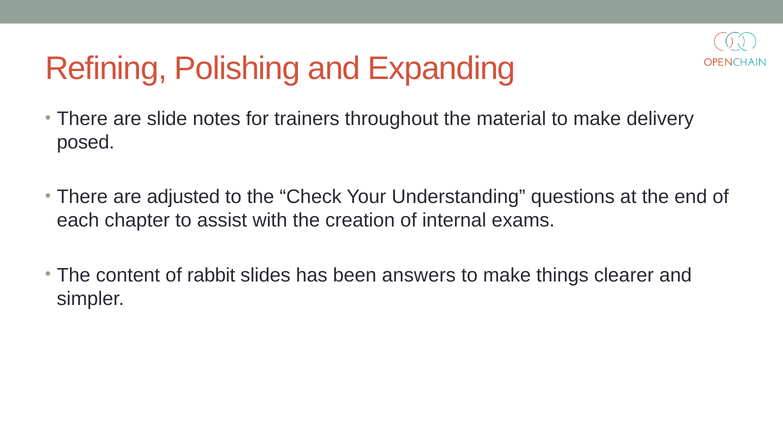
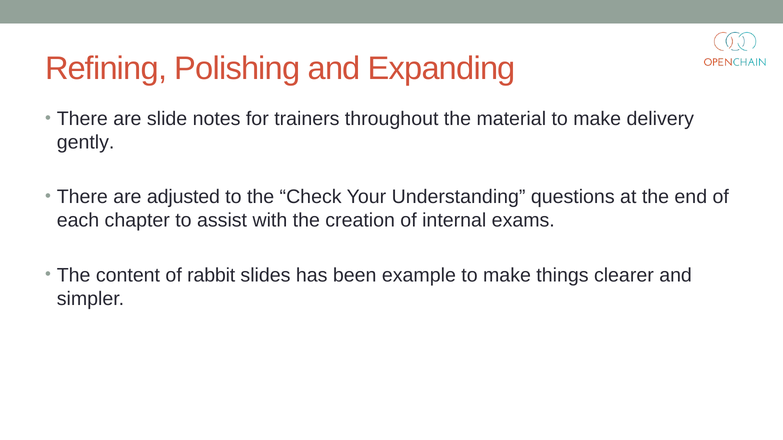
posed: posed -> gently
answers: answers -> example
